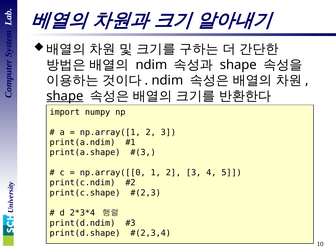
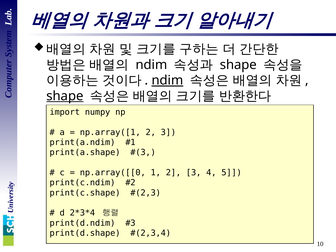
ndim at (167, 80) underline: none -> present
